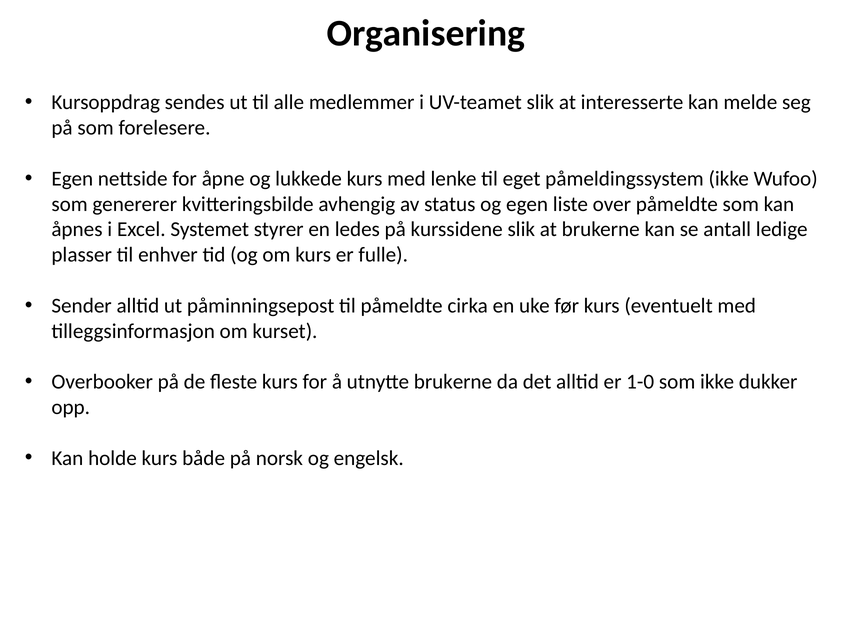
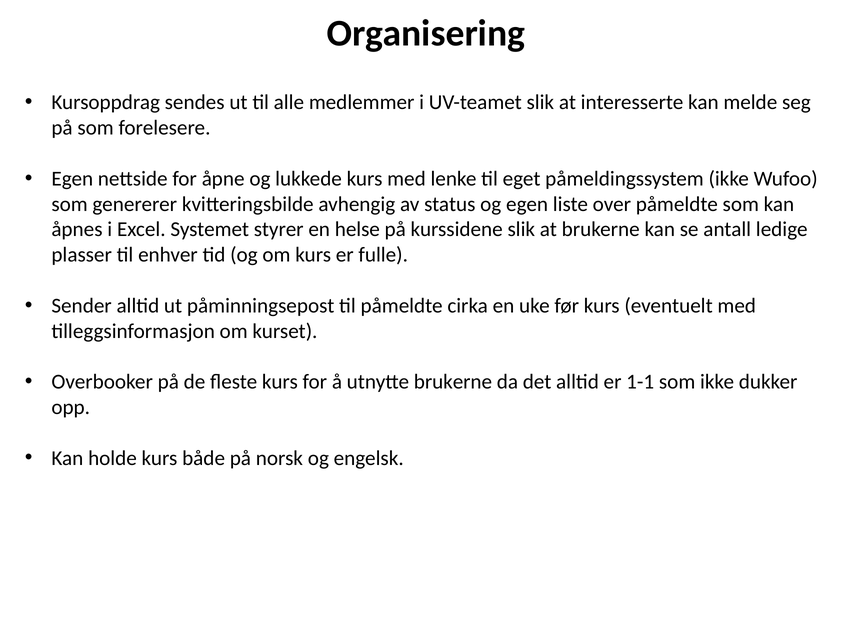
ledes: ledes -> helse
1-0: 1-0 -> 1-1
